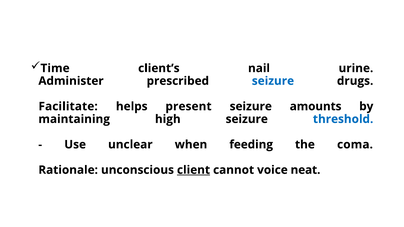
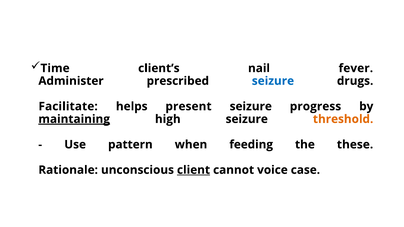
urine: urine -> fever
amounts: amounts -> progress
maintaining underline: none -> present
threshold colour: blue -> orange
unclear: unclear -> pattern
coma: coma -> these
neat: neat -> case
